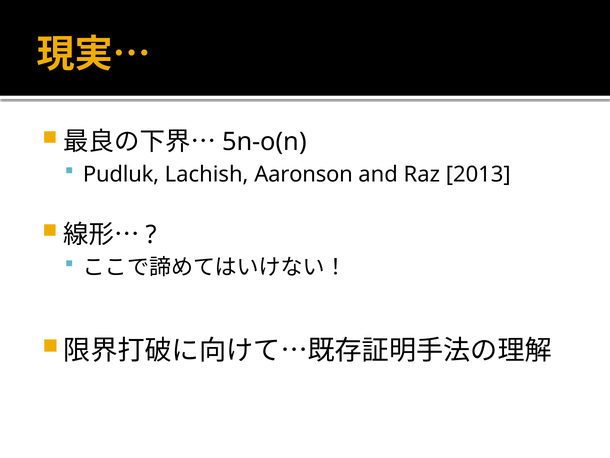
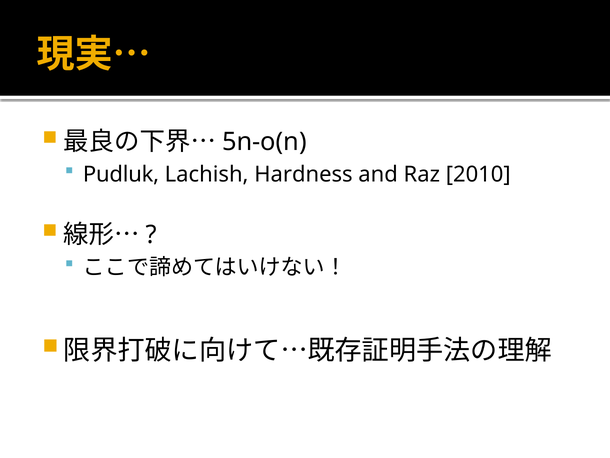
Aaronson: Aaronson -> Hardness
2013: 2013 -> 2010
